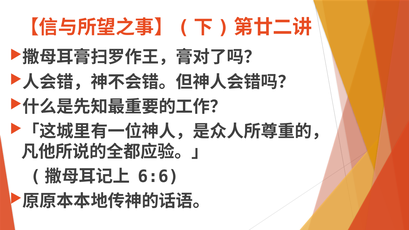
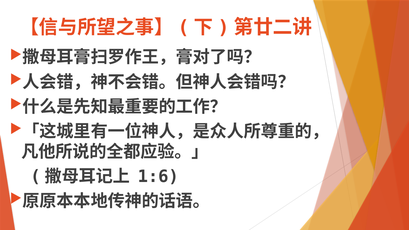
6:6: 6:6 -> 1:6
